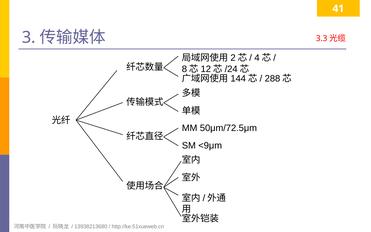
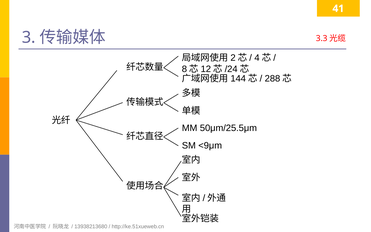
50μm/72.5μm: 50μm/72.5μm -> 50μm/25.5μm
